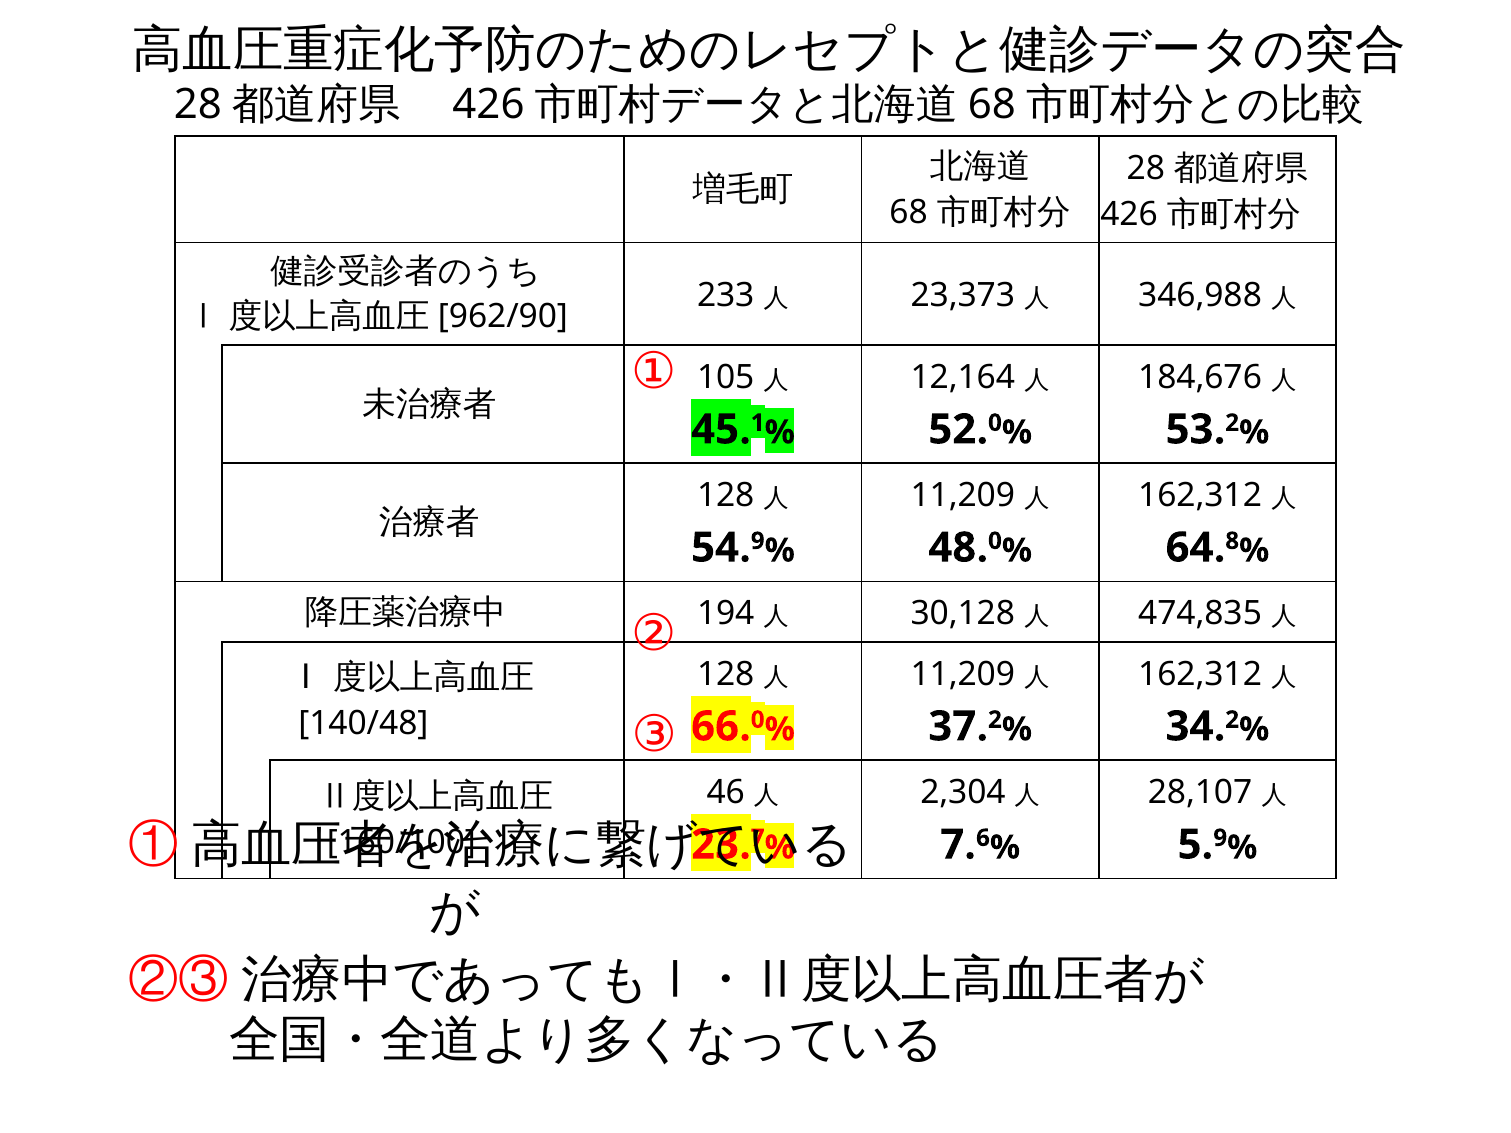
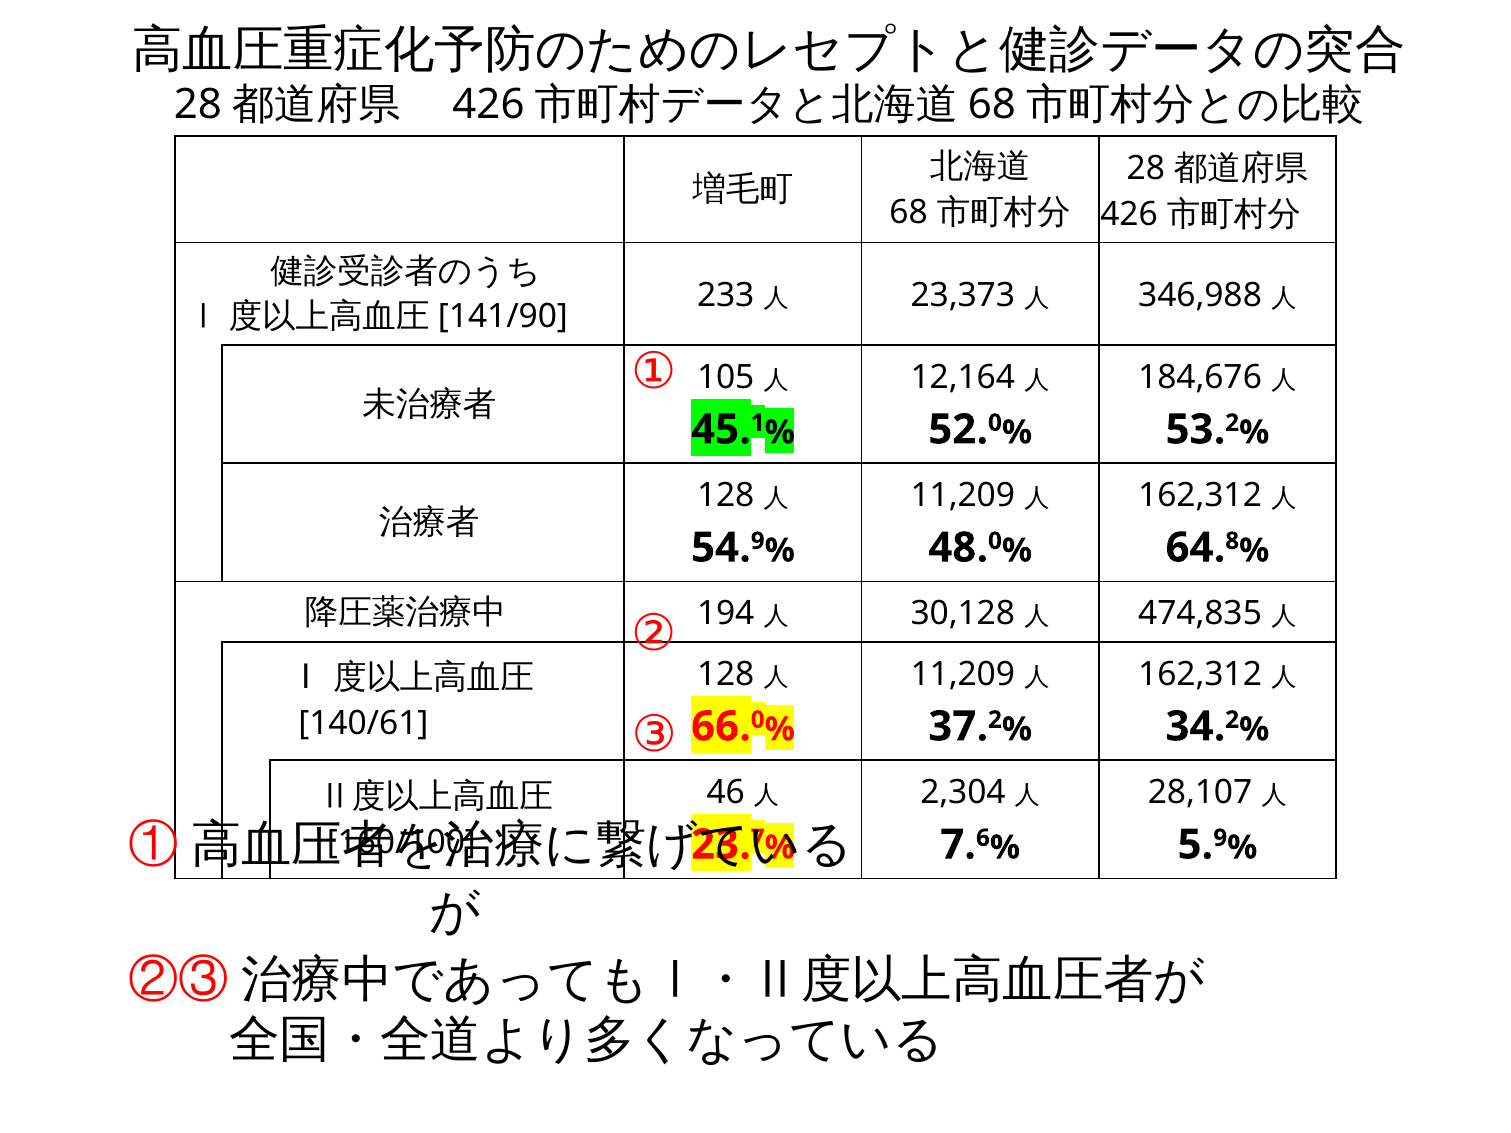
962/90: 962/90 -> 141/90
140/48: 140/48 -> 140/61
